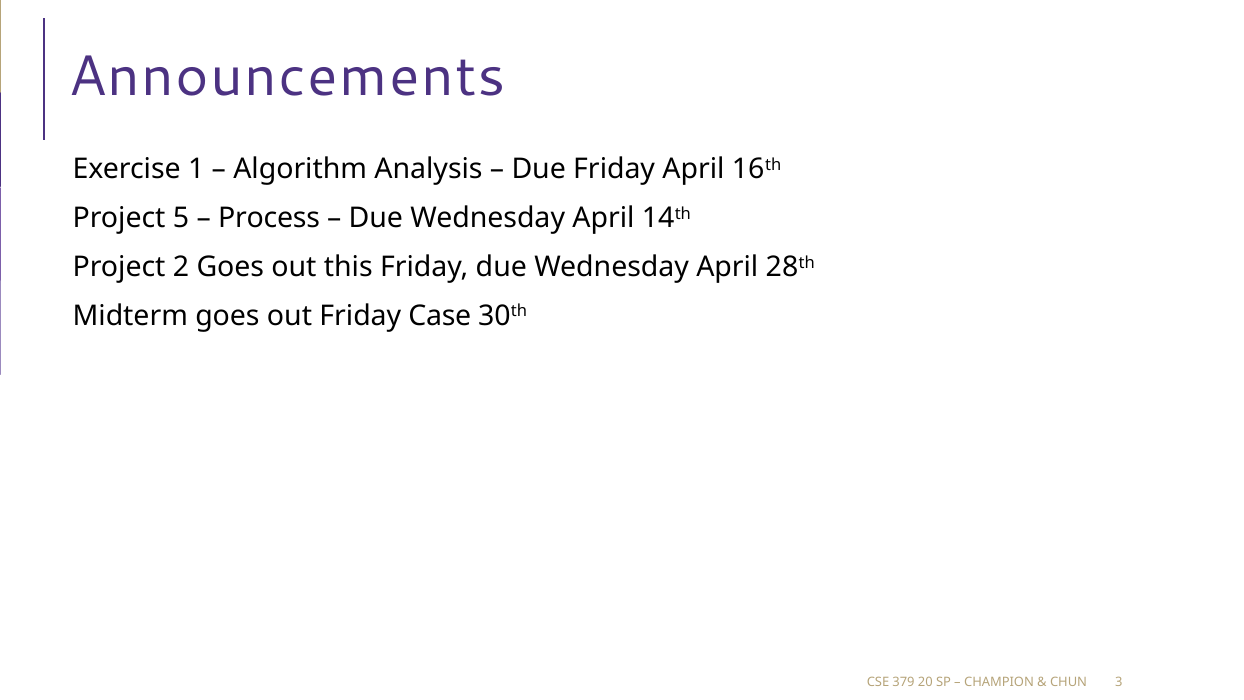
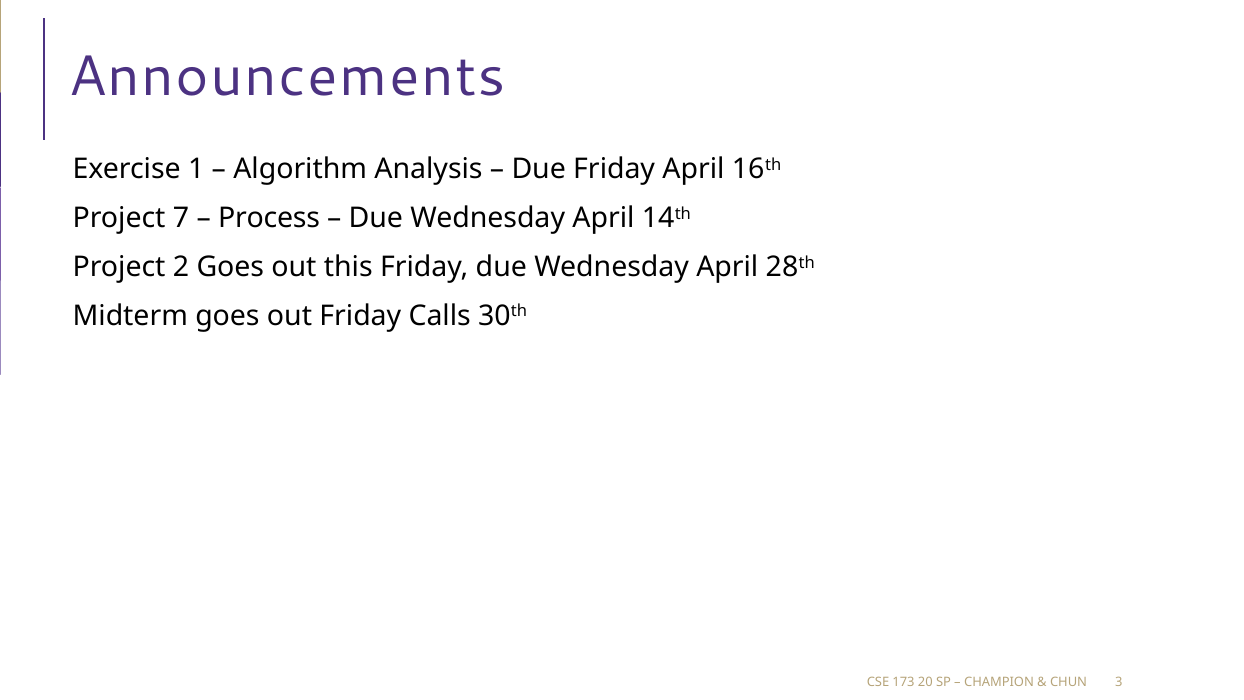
5: 5 -> 7
Case: Case -> Calls
379: 379 -> 173
